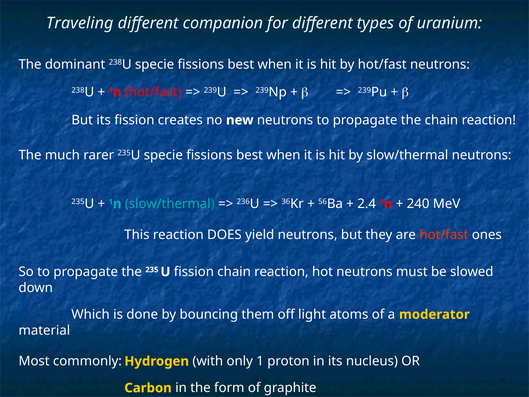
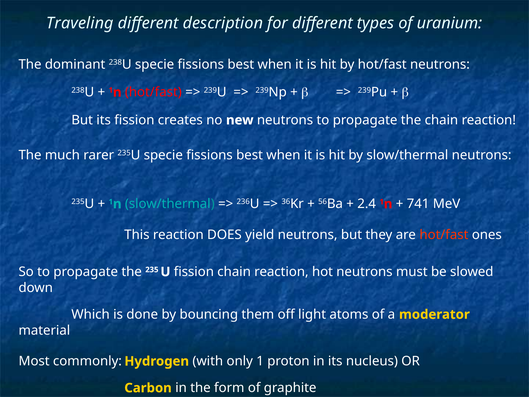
companion: companion -> description
240: 240 -> 741
